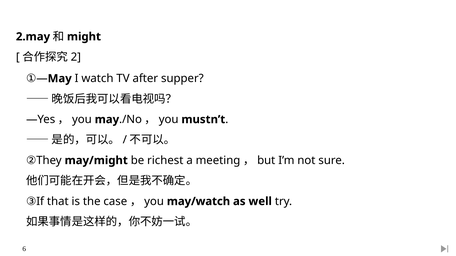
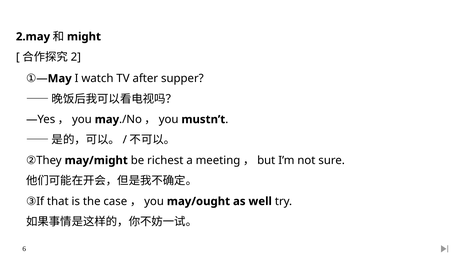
may/watch: may/watch -> may/ought
